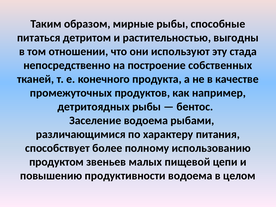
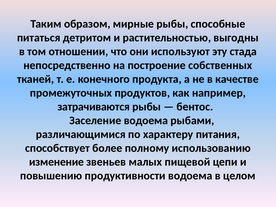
детритоядных: детритоядных -> затрачиваются
продуктом: продуктом -> изменение
